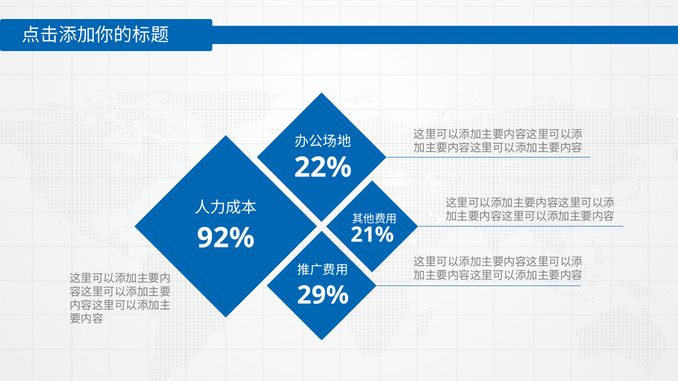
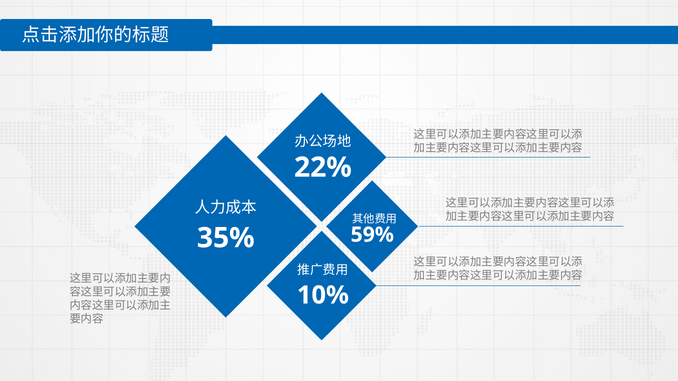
21%: 21% -> 59%
92%: 92% -> 35%
29%: 29% -> 10%
